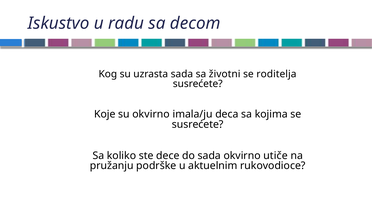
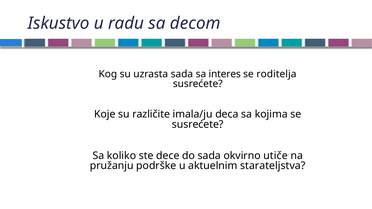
životni: životni -> interes
su okvirno: okvirno -> različite
rukovodioce: rukovodioce -> starateljstva
